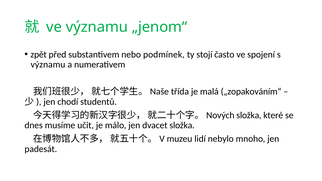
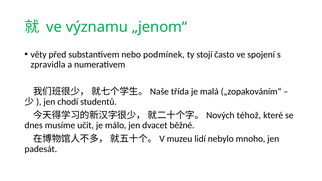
zpět: zpět -> věty
významu at (48, 65): významu -> zpravidla
složka at (249, 115): složka -> téhož
dvacet složka: složka -> běžné
